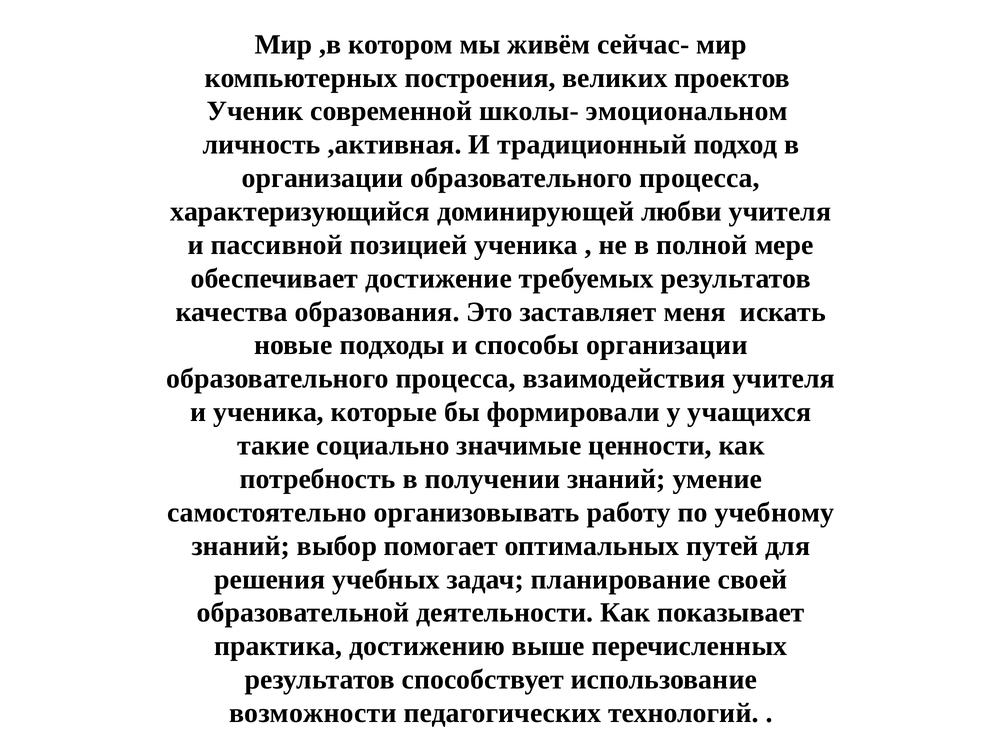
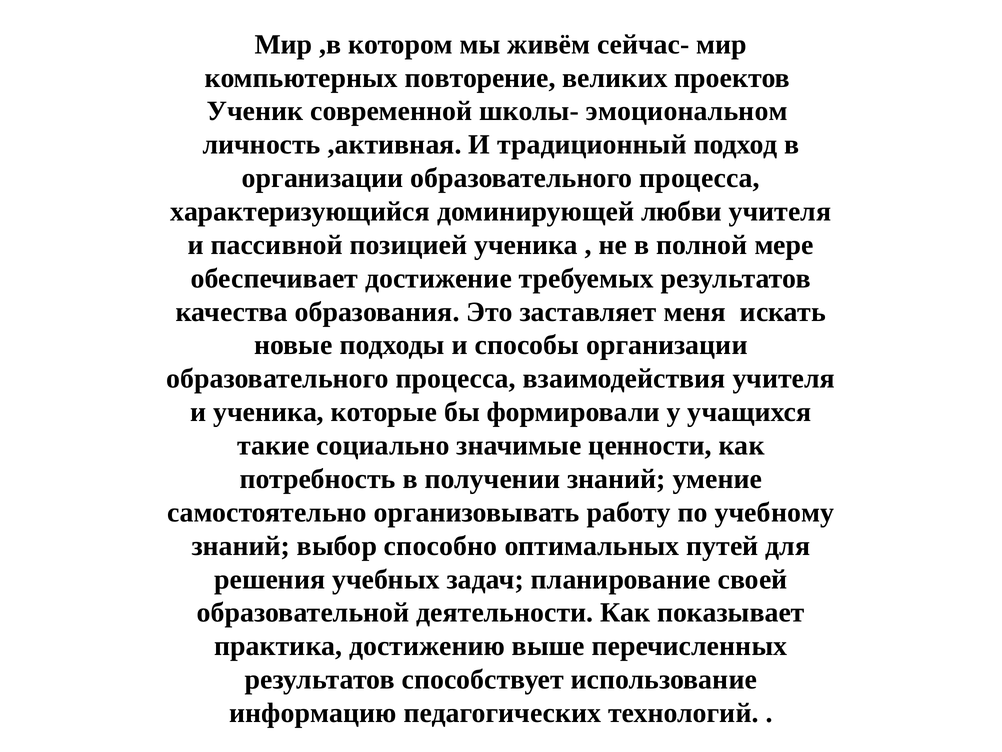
построения: построения -> повторение
помогает: помогает -> способно
возможности: возможности -> информацию
